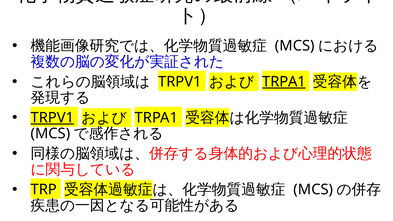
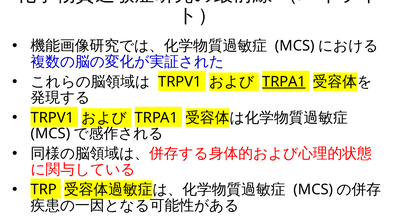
TRPV1 at (52, 118) underline: present -> none
